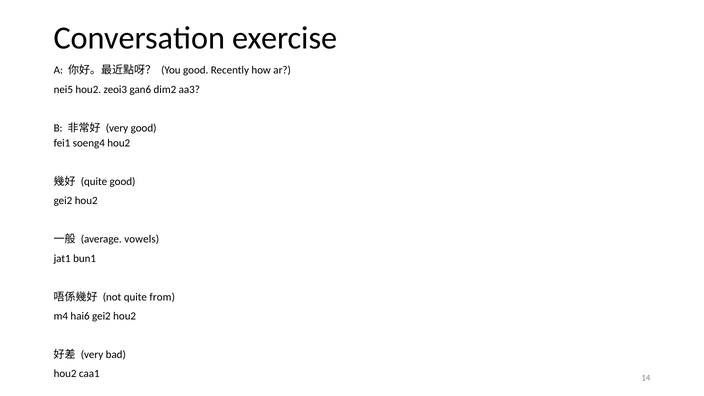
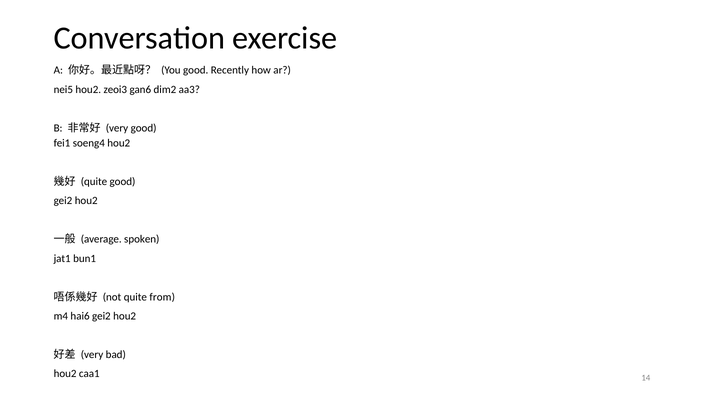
vowels: vowels -> spoken
